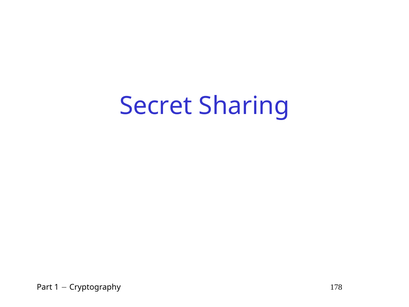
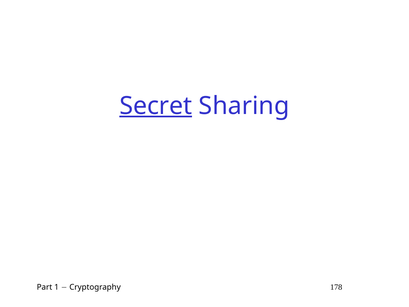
Secret underline: none -> present
